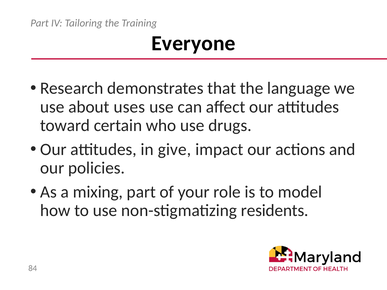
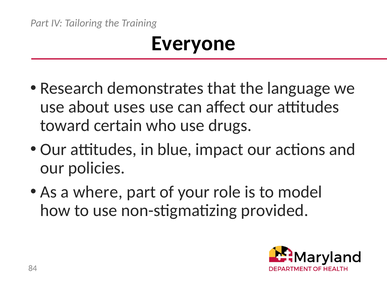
give: give -> blue
mixing: mixing -> where
residents: residents -> provided
